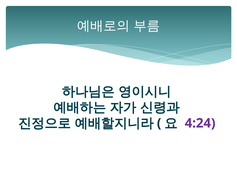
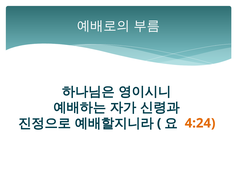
4:24 colour: purple -> orange
